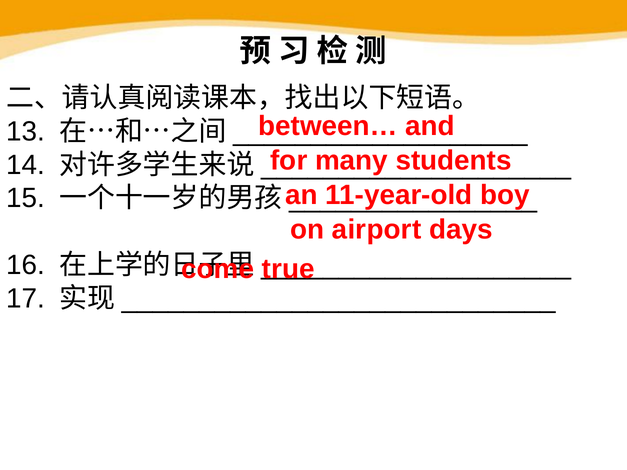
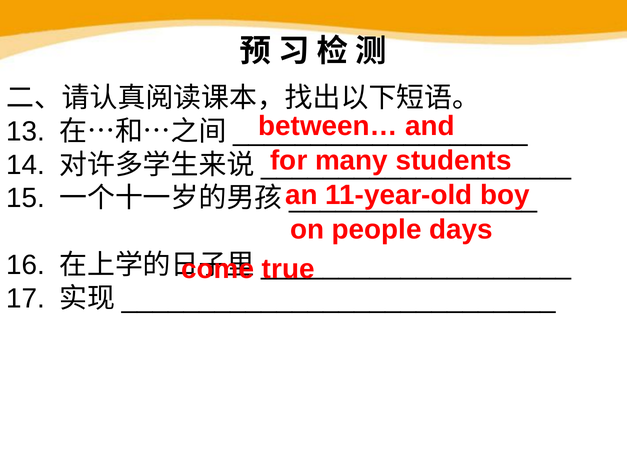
airport: airport -> people
